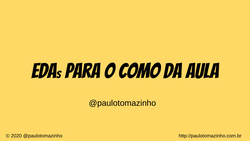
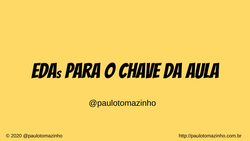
como: como -> chave
